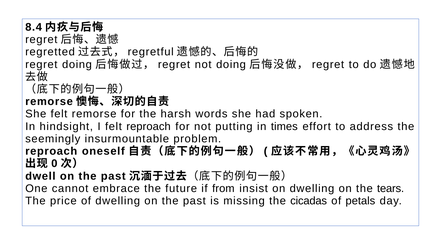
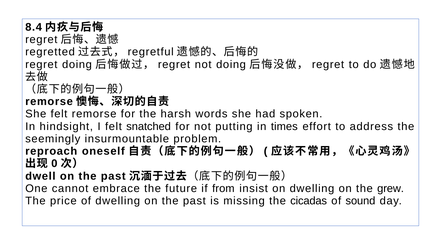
felt reproach: reproach -> snatched
tears: tears -> grew
petals: petals -> sound
